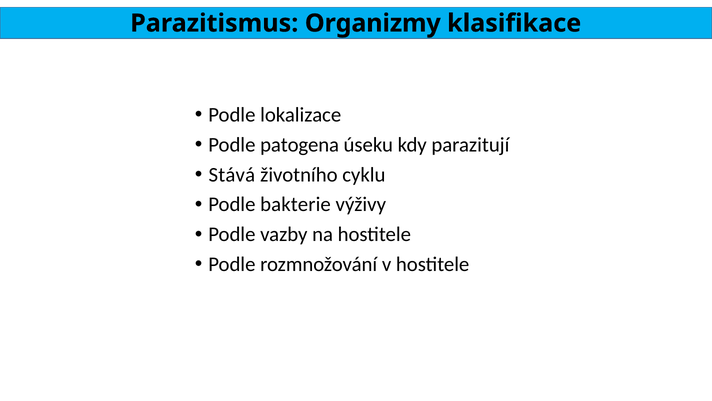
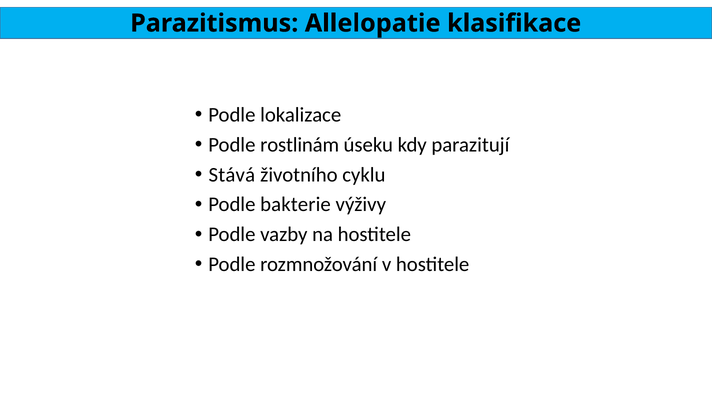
Organizmy: Organizmy -> Allelopatie
patogena: patogena -> rostlinám
